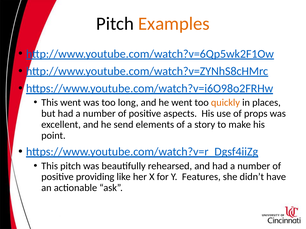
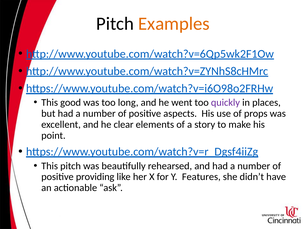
This went: went -> good
quickly colour: orange -> purple
send: send -> clear
